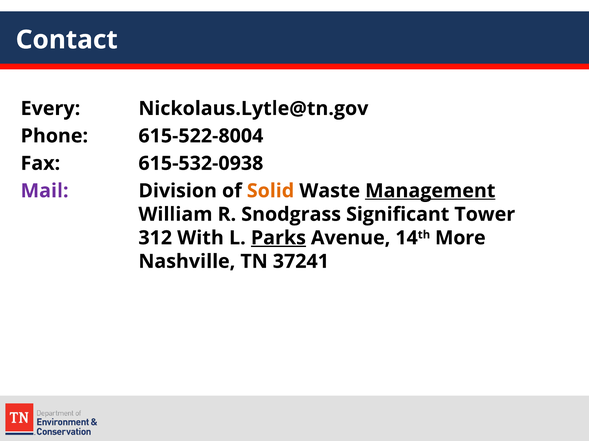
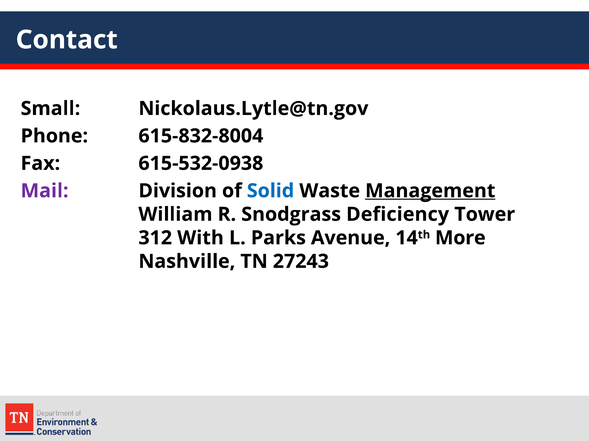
Every: Every -> Small
615-522-8004: 615-522-8004 -> 615-832-8004
Solid colour: orange -> blue
Significant: Significant -> Deficiency
Parks underline: present -> none
37241: 37241 -> 27243
